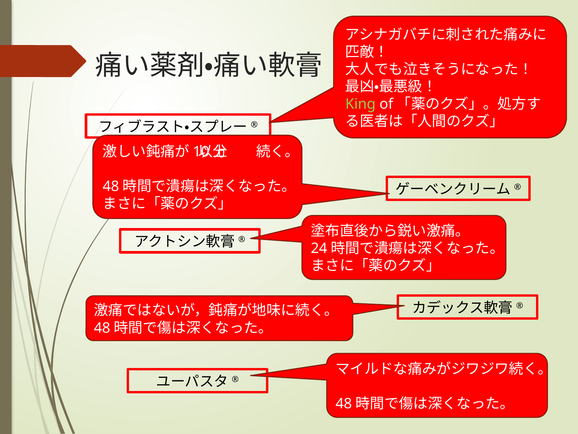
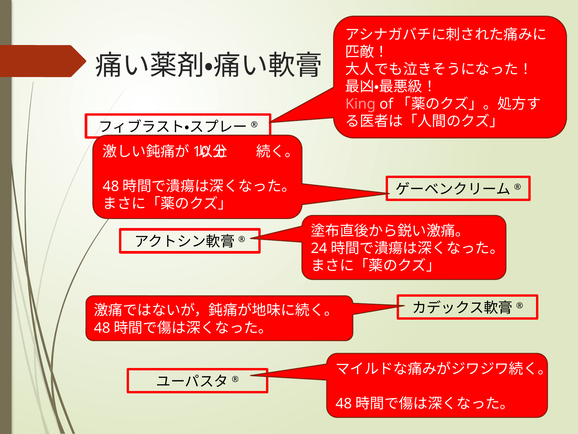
King colour: light green -> pink
